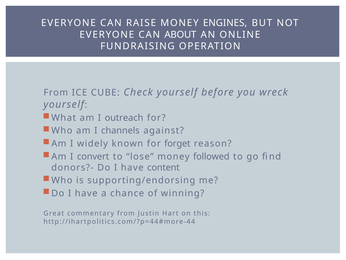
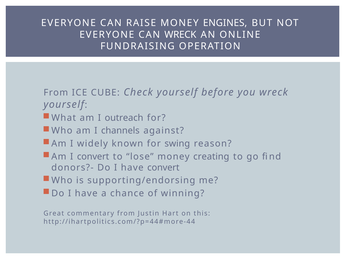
CAN ABOUT: ABOUT -> WRECK
forget: forget -> swing
followed: followed -> creating
have content: content -> convert
